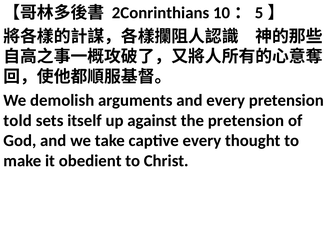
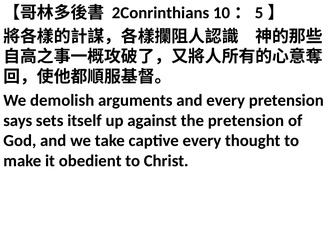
told: told -> says
